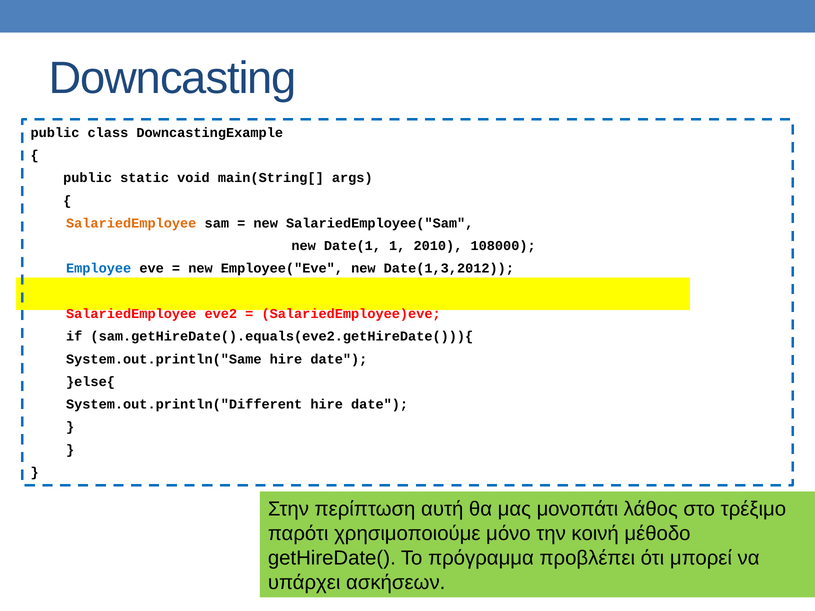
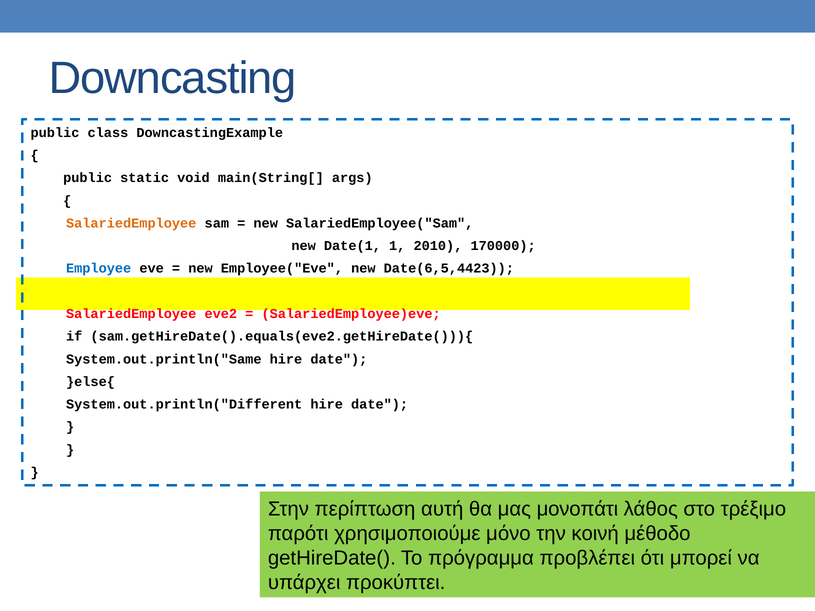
108000: 108000 -> 170000
Date(1,3,2012: Date(1,3,2012 -> Date(6,5,4423
ασκήσεων: ασκήσεων -> προκύπτει
